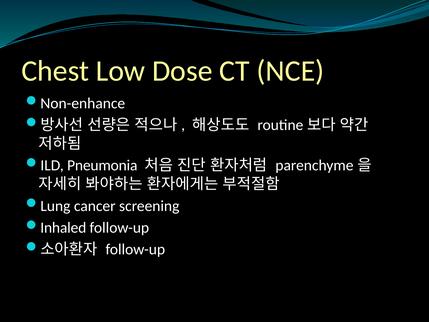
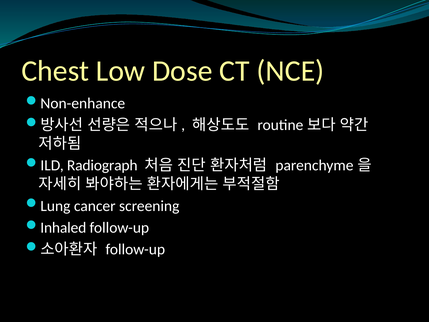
Pneumonia: Pneumonia -> Radiograph
